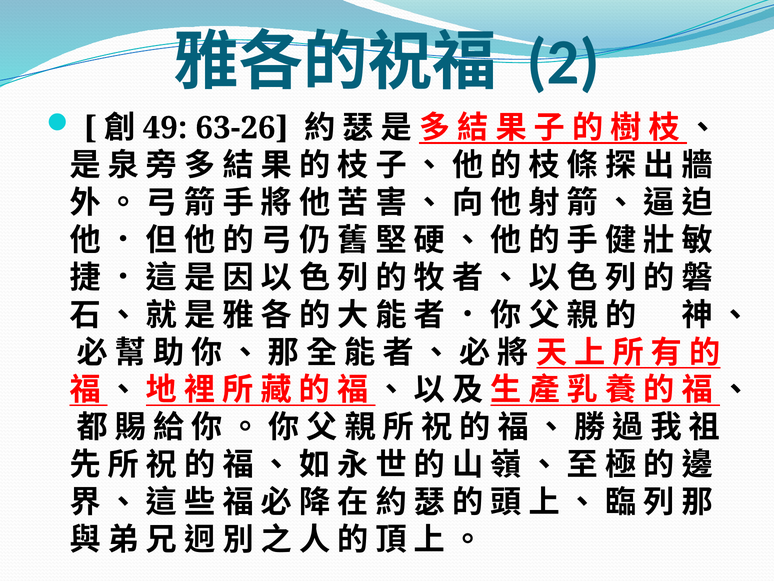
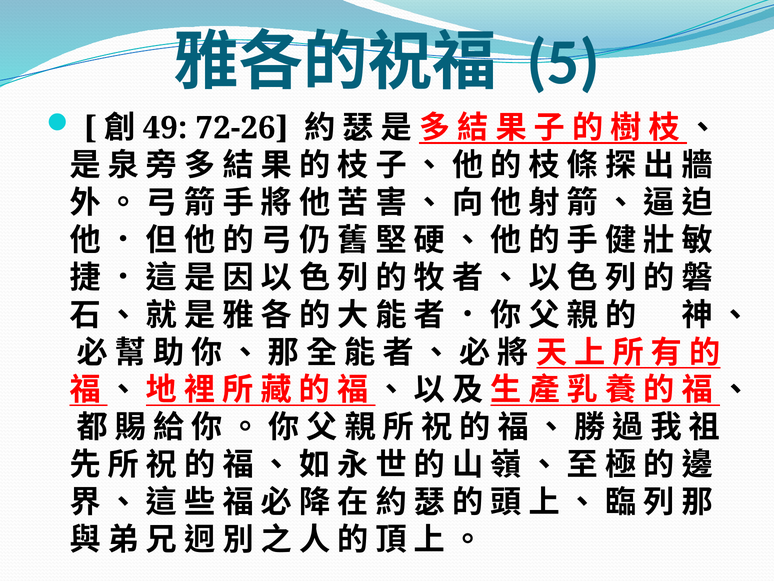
2: 2 -> 5
63-26: 63-26 -> 72-26
